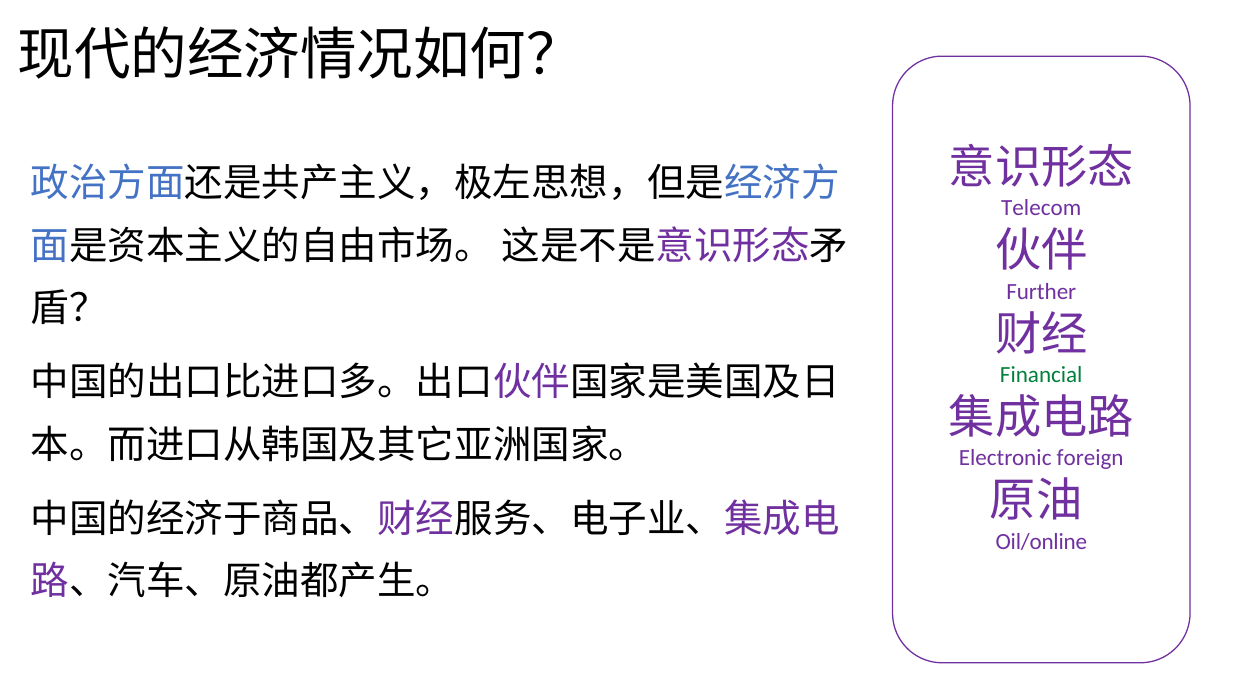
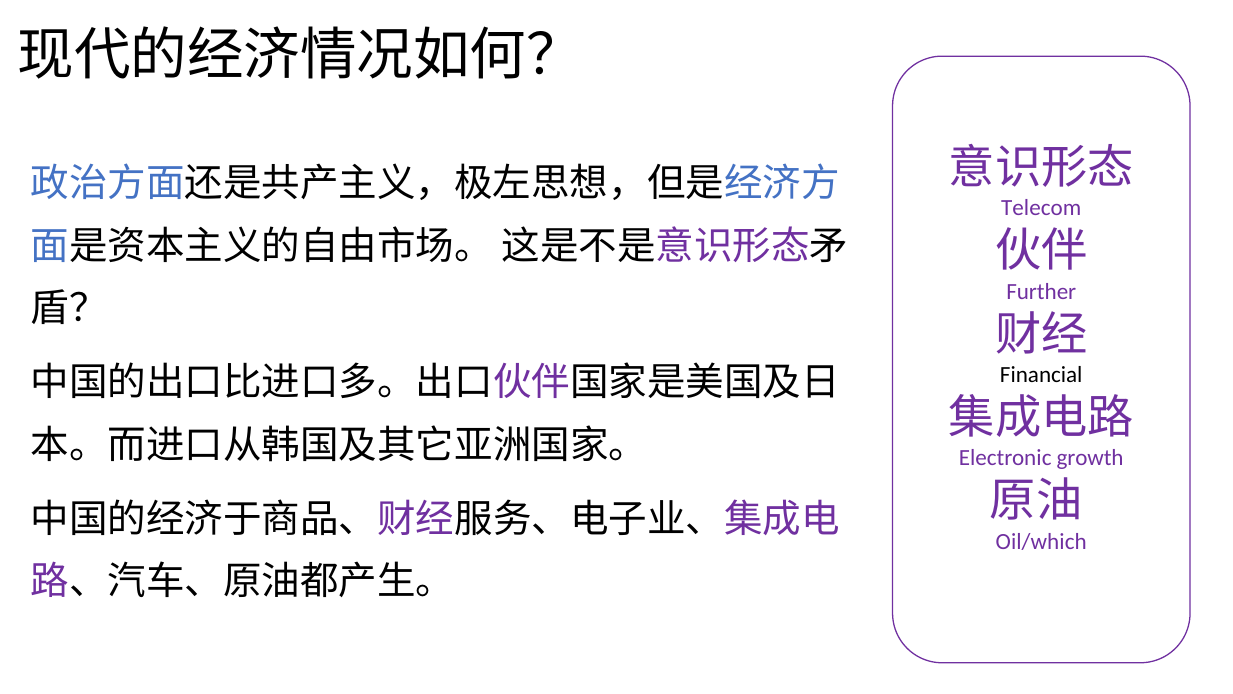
Financial colour: green -> black
foreign: foreign -> growth
Oil/online: Oil/online -> Oil/which
